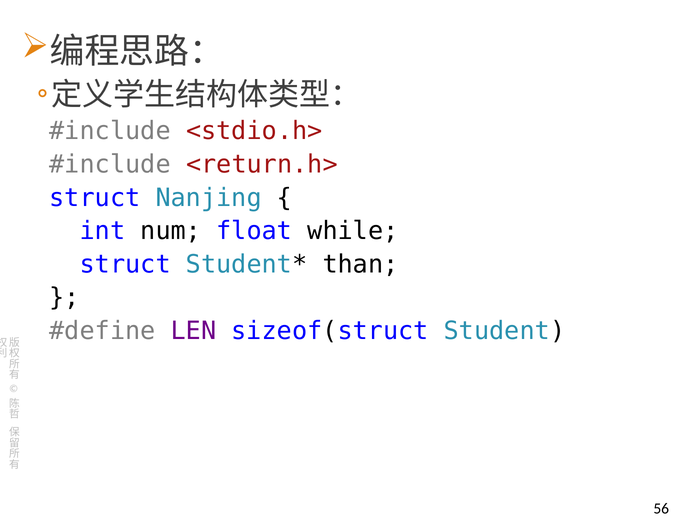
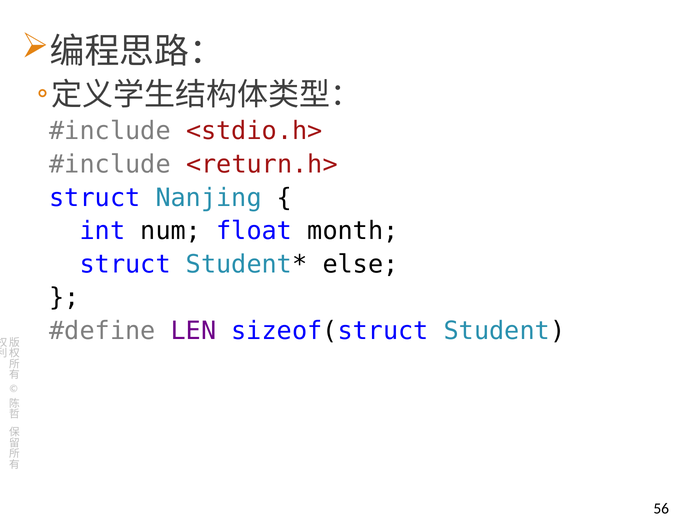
while: while -> month
than: than -> else
